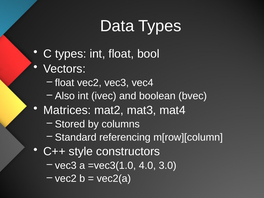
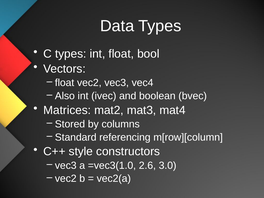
4.0: 4.0 -> 2.6
